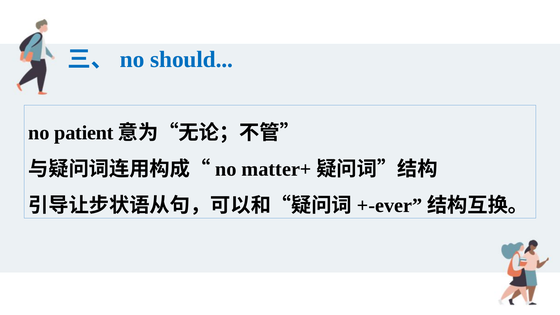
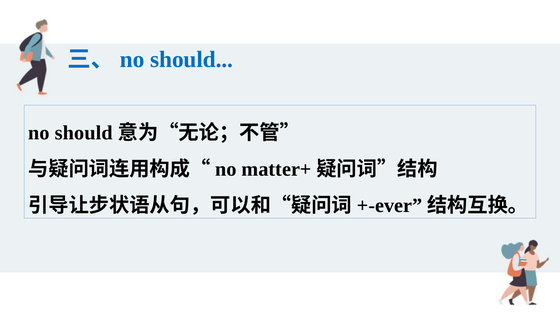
patient at (84, 133): patient -> should
